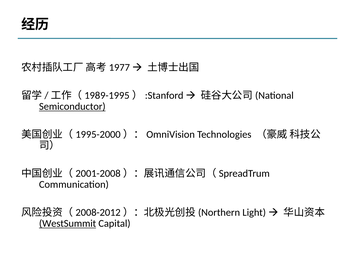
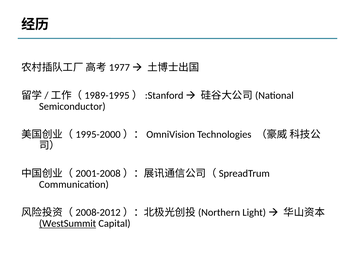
Semiconductor underline: present -> none
